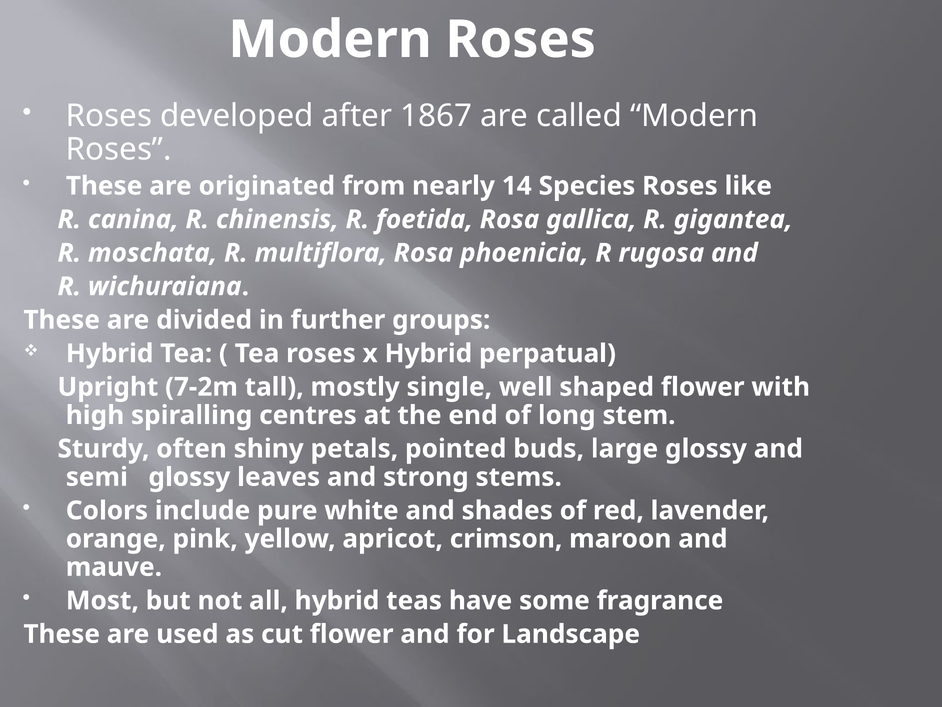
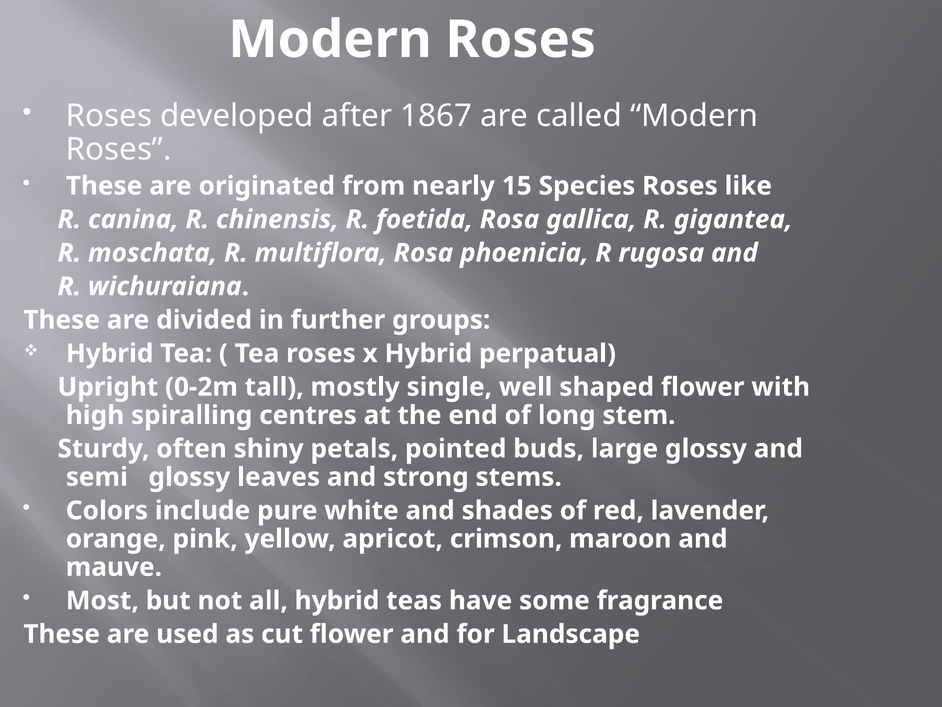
14: 14 -> 15
7-2m: 7-2m -> 0-2m
